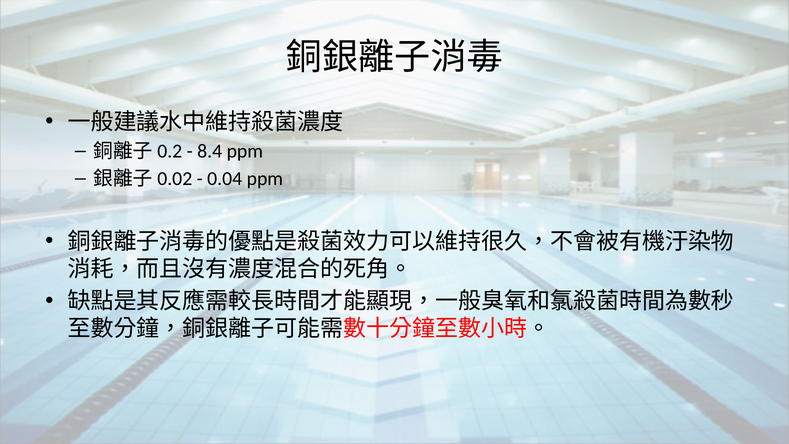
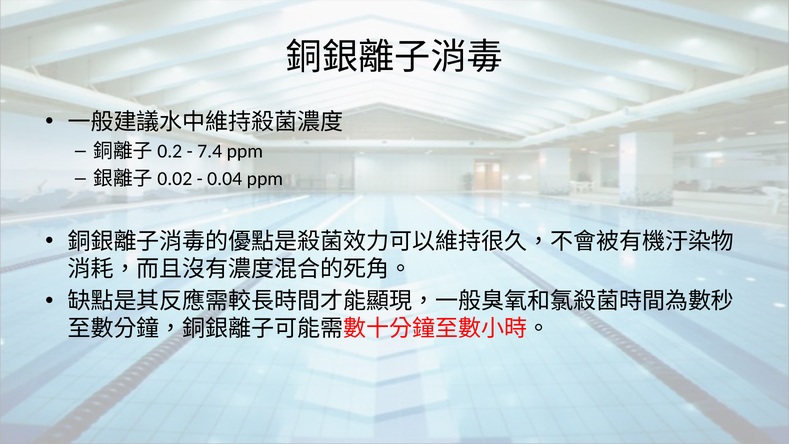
8.4: 8.4 -> 7.4
